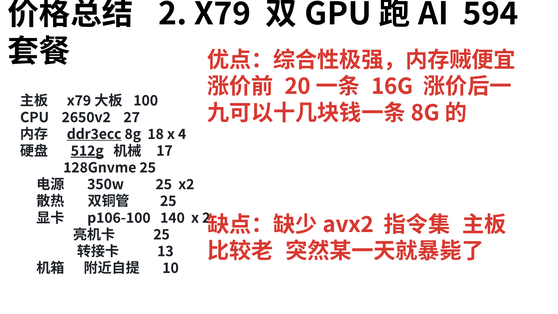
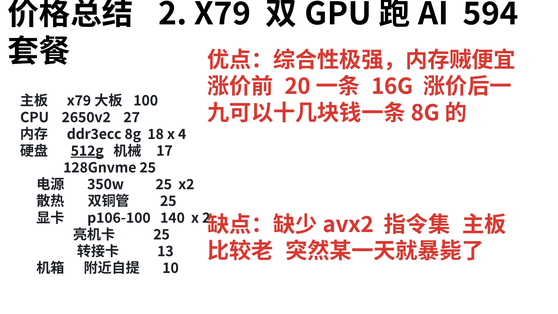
ddr3ecc underline: present -> none
